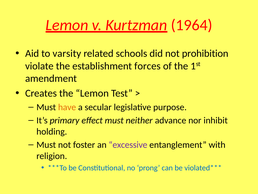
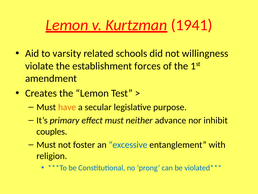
1964: 1964 -> 1941
prohibition: prohibition -> willingness
holding: holding -> couples
excessive colour: purple -> blue
